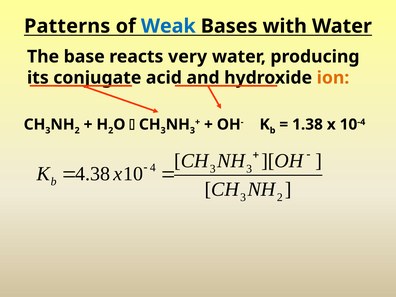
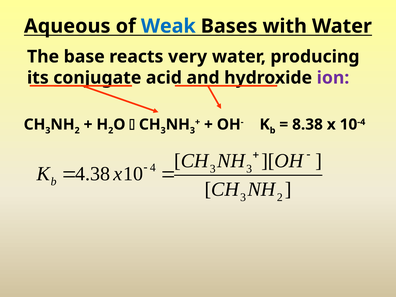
Patterns: Patterns -> Aqueous
ion colour: orange -> purple
1.38: 1.38 -> 8.38
